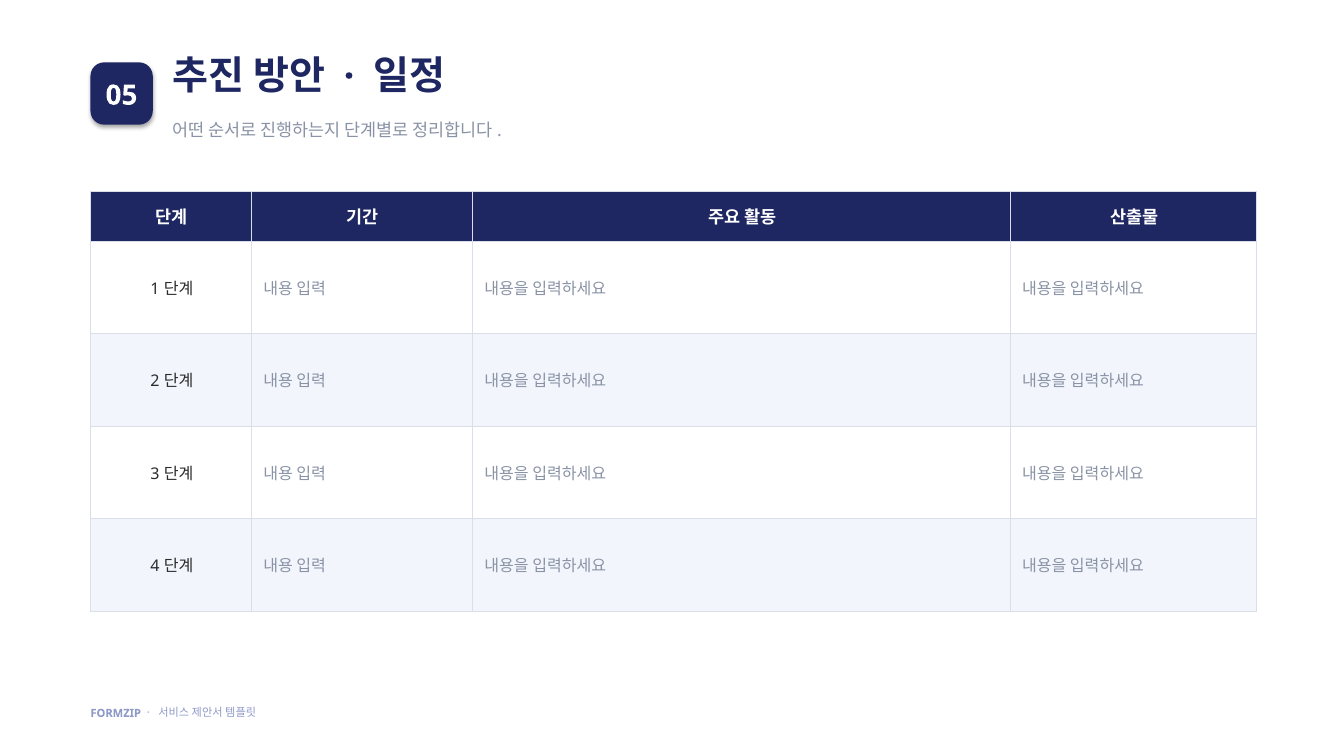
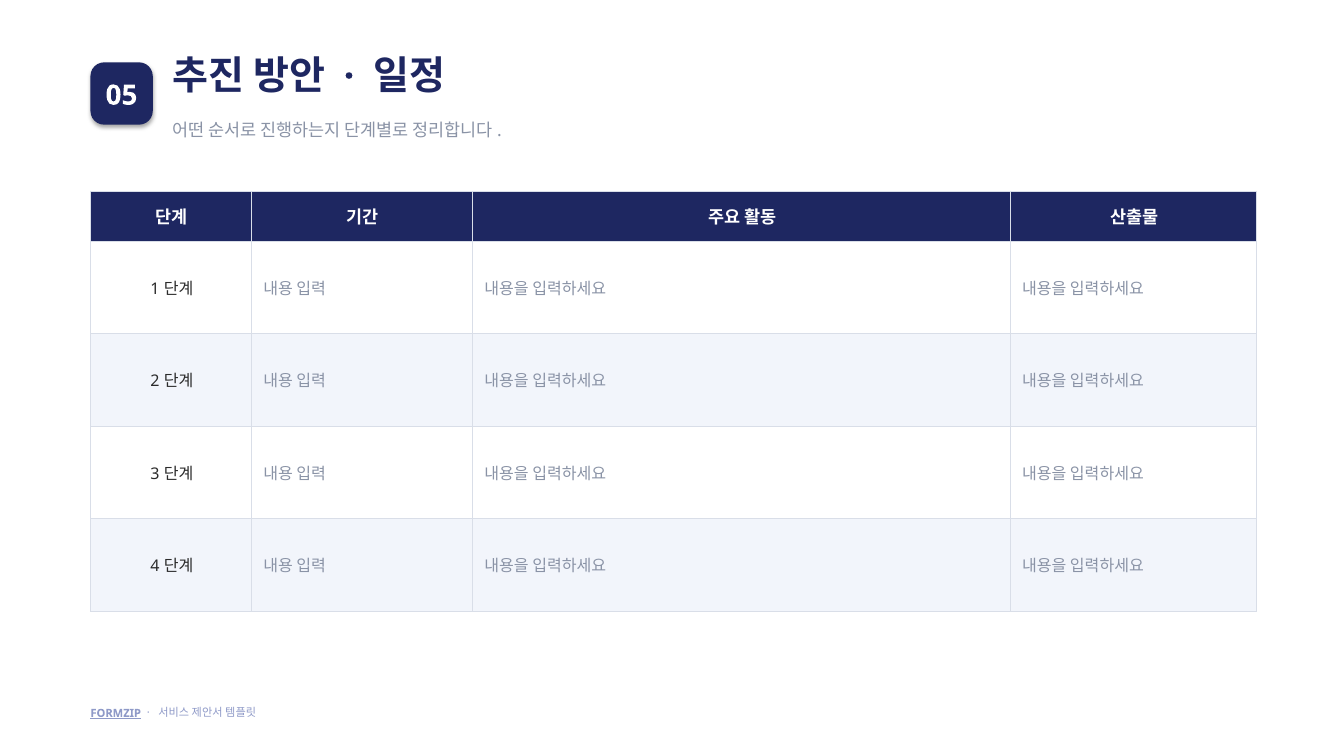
FORMZIP underline: none -> present
